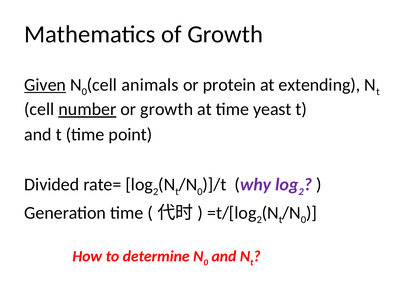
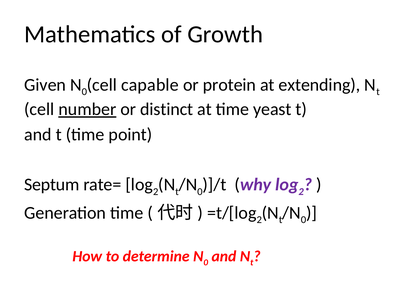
Given underline: present -> none
animals: animals -> capable
or growth: growth -> distinct
Divided: Divided -> Septum
